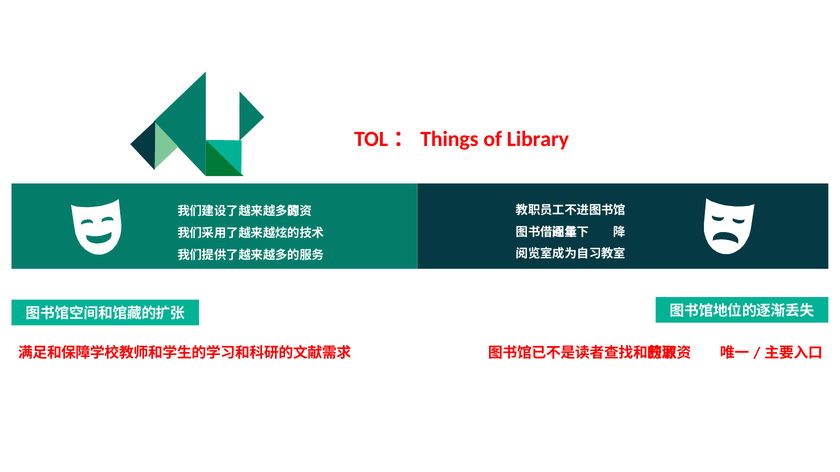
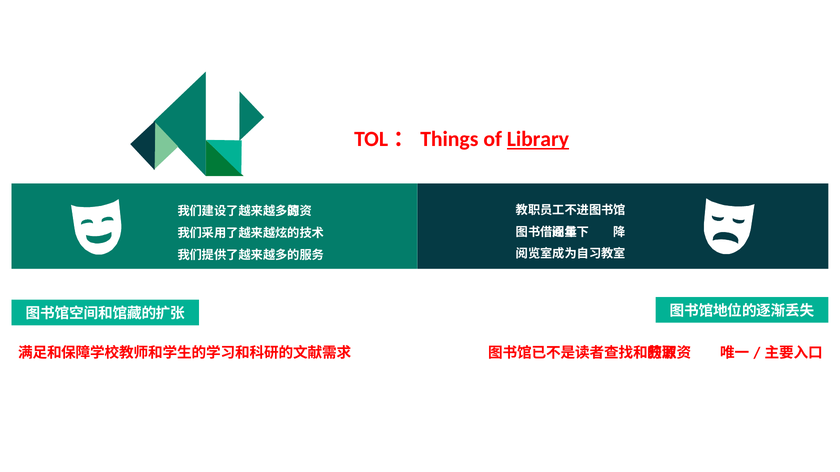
Library underline: none -> present
